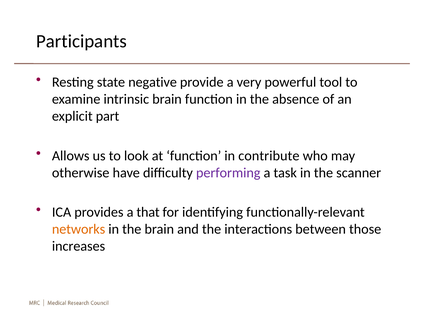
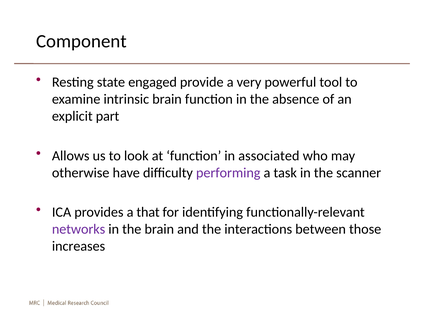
Participants: Participants -> Component
negative: negative -> engaged
contribute: contribute -> associated
networks colour: orange -> purple
